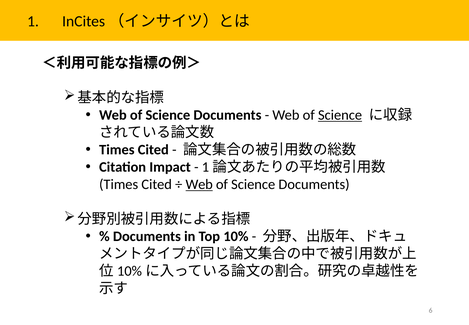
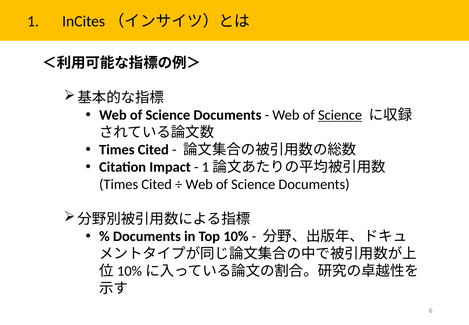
Web at (199, 184) underline: present -> none
